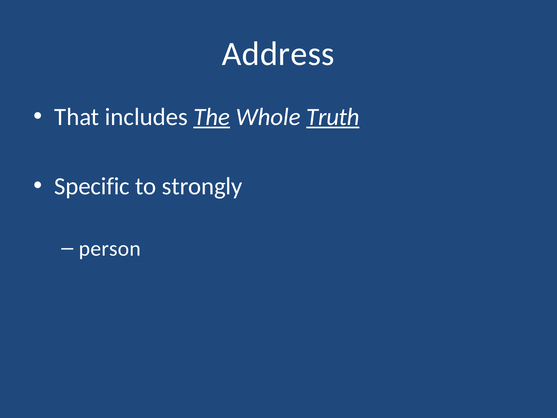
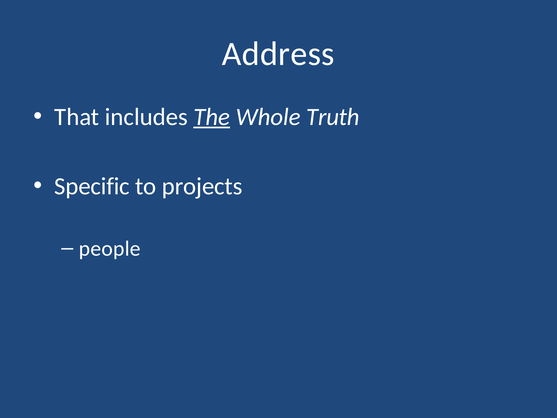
Truth underline: present -> none
strongly: strongly -> projects
person: person -> people
